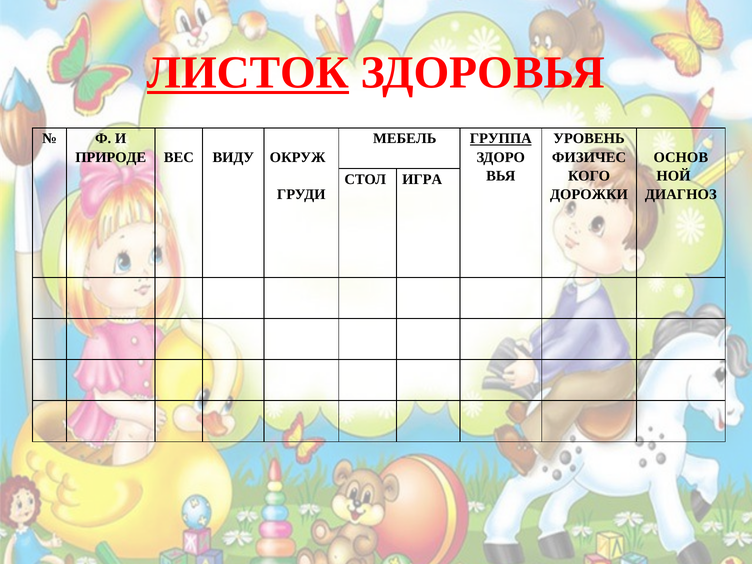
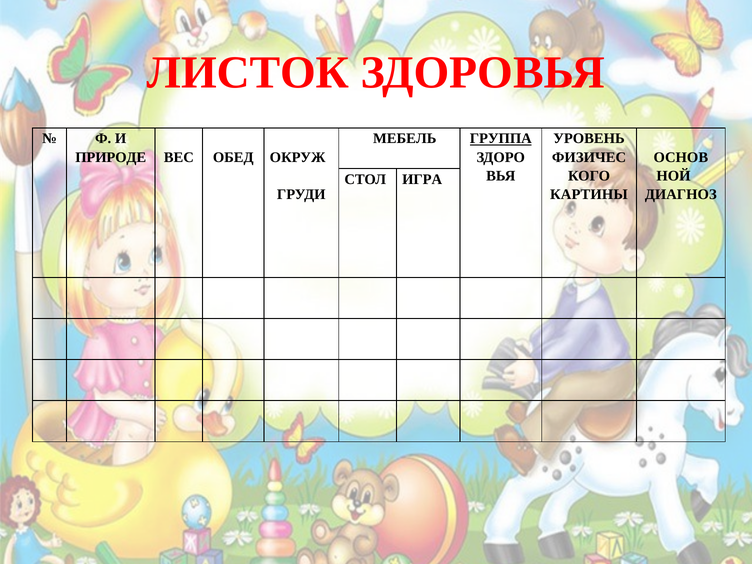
ЛИСТОК underline: present -> none
ВИДУ: ВИДУ -> ОБЕД
ДОРОЖКИ: ДОРОЖКИ -> КАРТИНЫ
